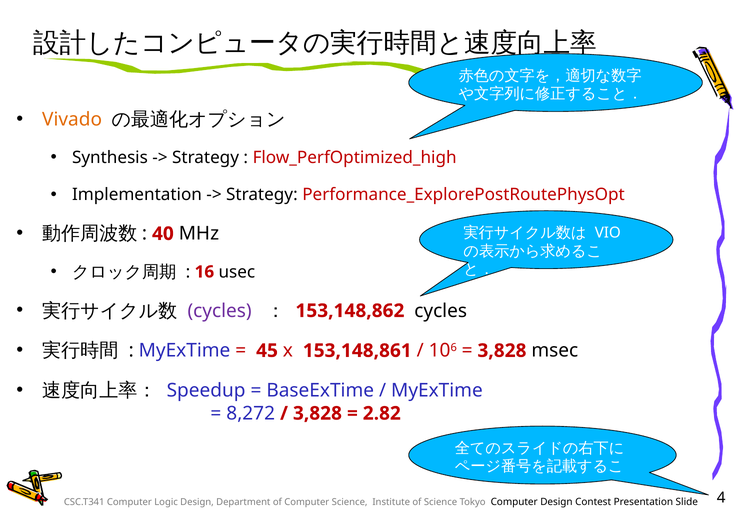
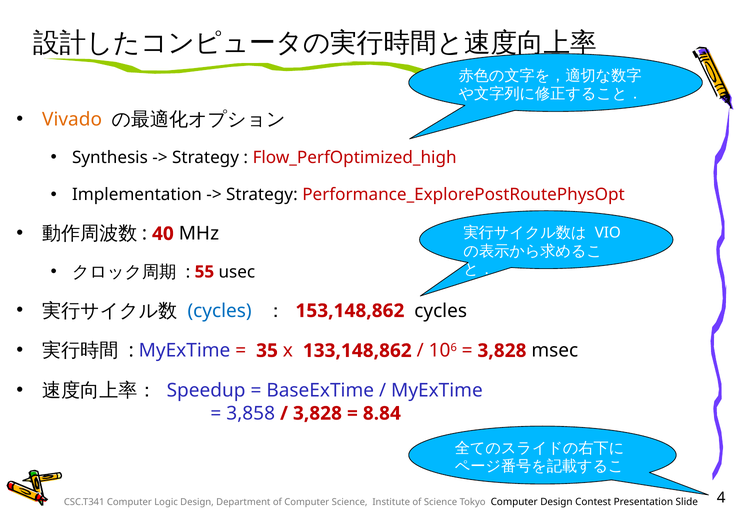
16: 16 -> 55
cycles at (220, 311) colour: purple -> blue
45: 45 -> 35
153,148,861: 153,148,861 -> 133,148,862
8,272: 8,272 -> 3,858
2.82: 2.82 -> 8.84
